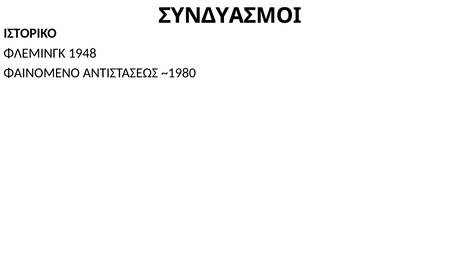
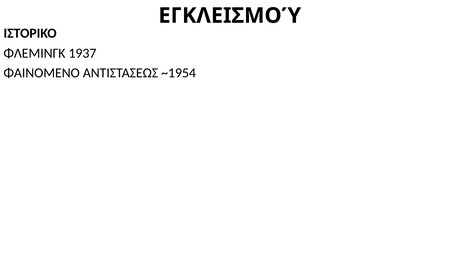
ΣΥΝΔΥΑΣΜΟΙ: ΣΥΝΔΥΑΣΜΟΙ -> ΕΓΚΛΕΙΣΜΟΎ
1948: 1948 -> 1937
~1980: ~1980 -> ~1954
